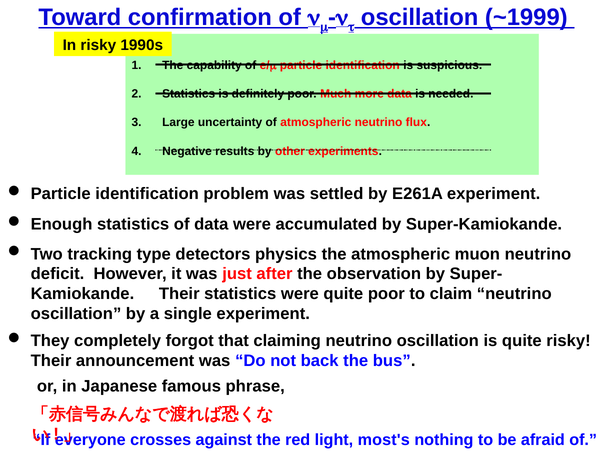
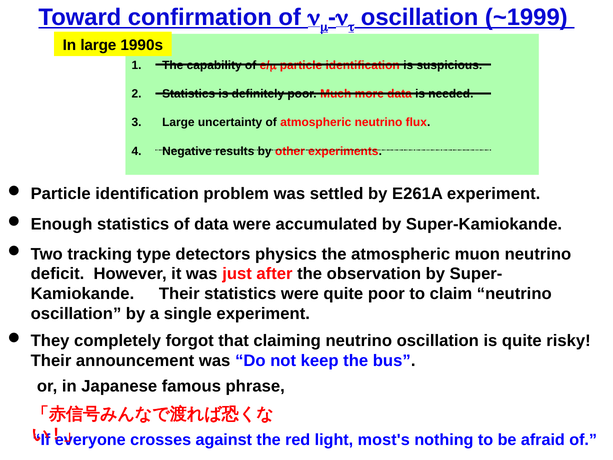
In risky: risky -> large
back: back -> keep
